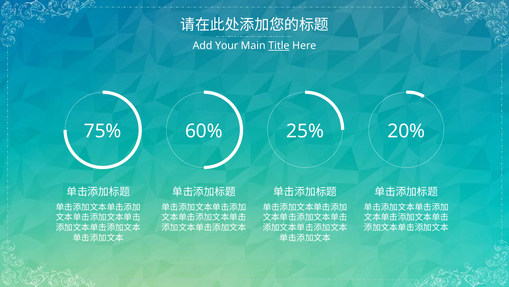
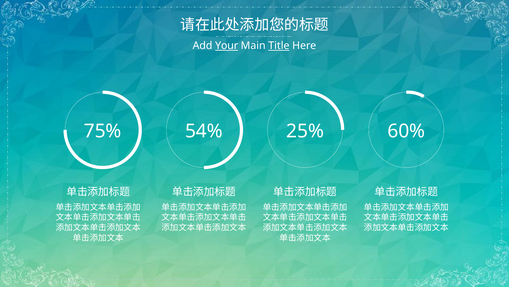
Your underline: none -> present
60%: 60% -> 54%
20%: 20% -> 60%
